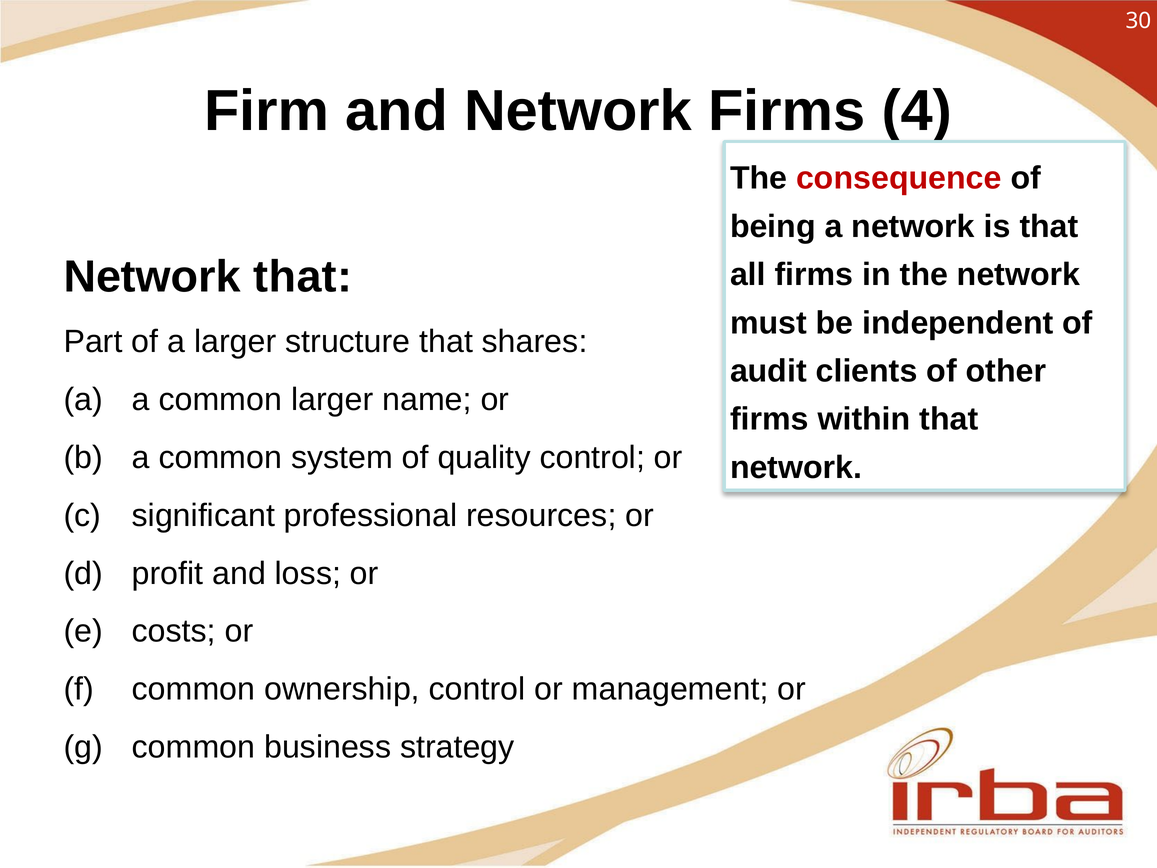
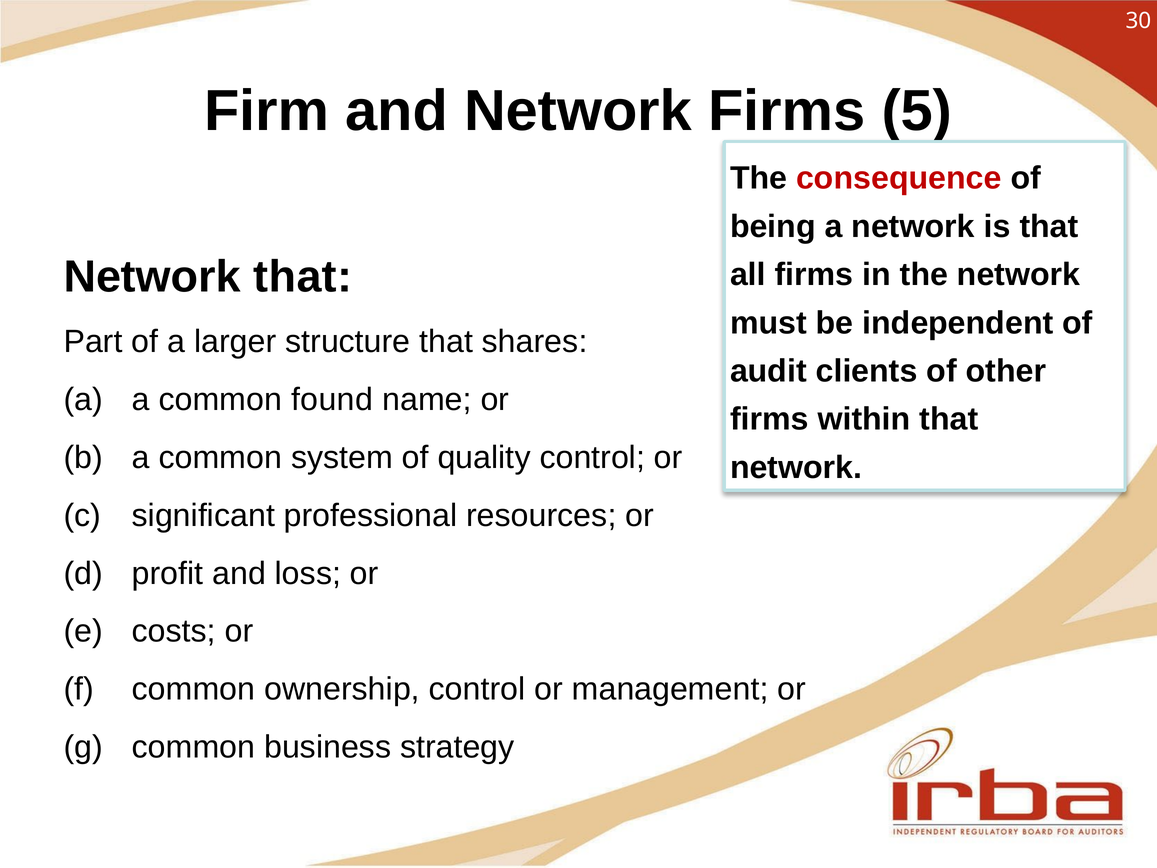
4: 4 -> 5
common larger: larger -> found
